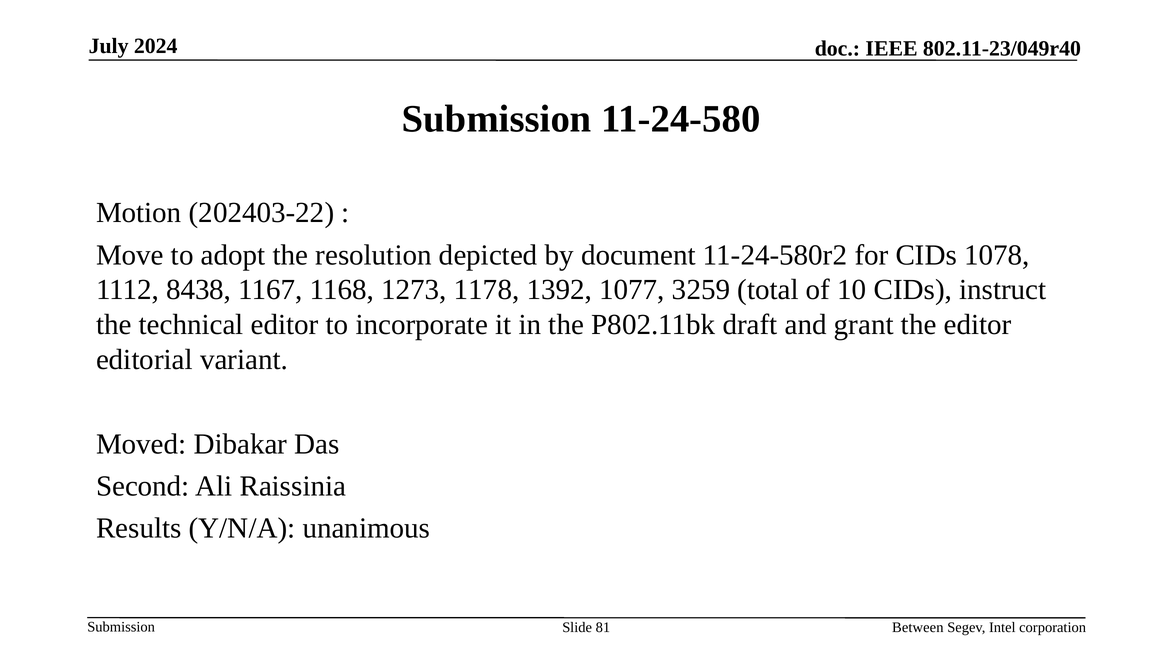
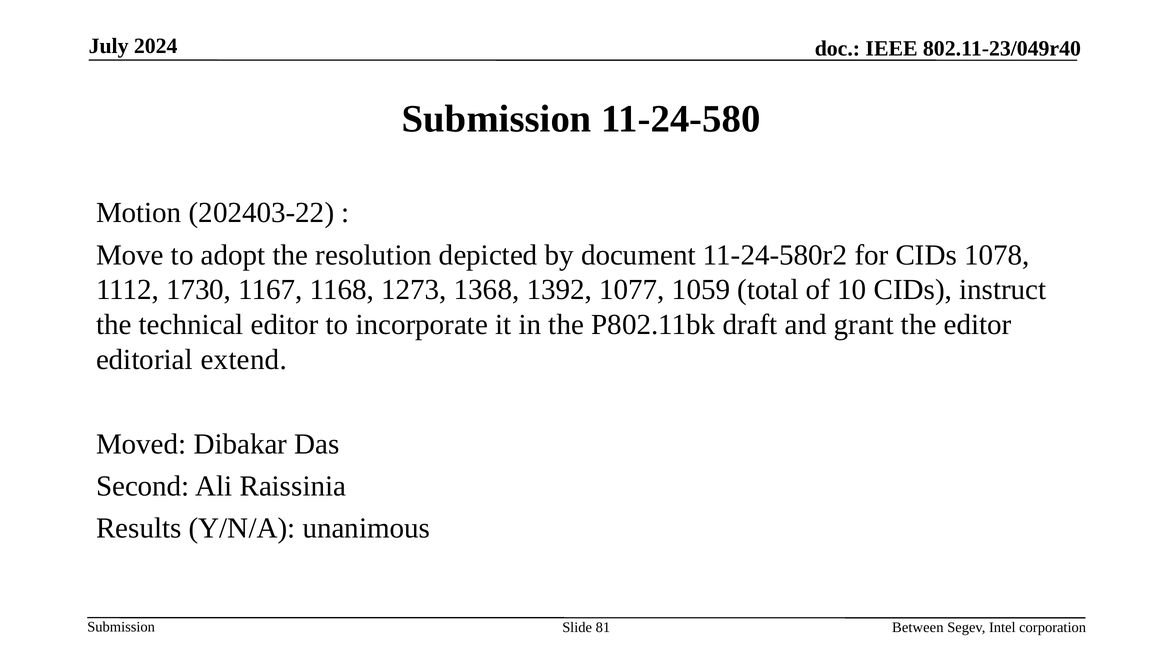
8438: 8438 -> 1730
1178: 1178 -> 1368
3259: 3259 -> 1059
variant: variant -> extend
